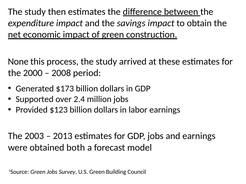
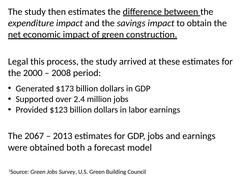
None: None -> Legal
2003: 2003 -> 2067
